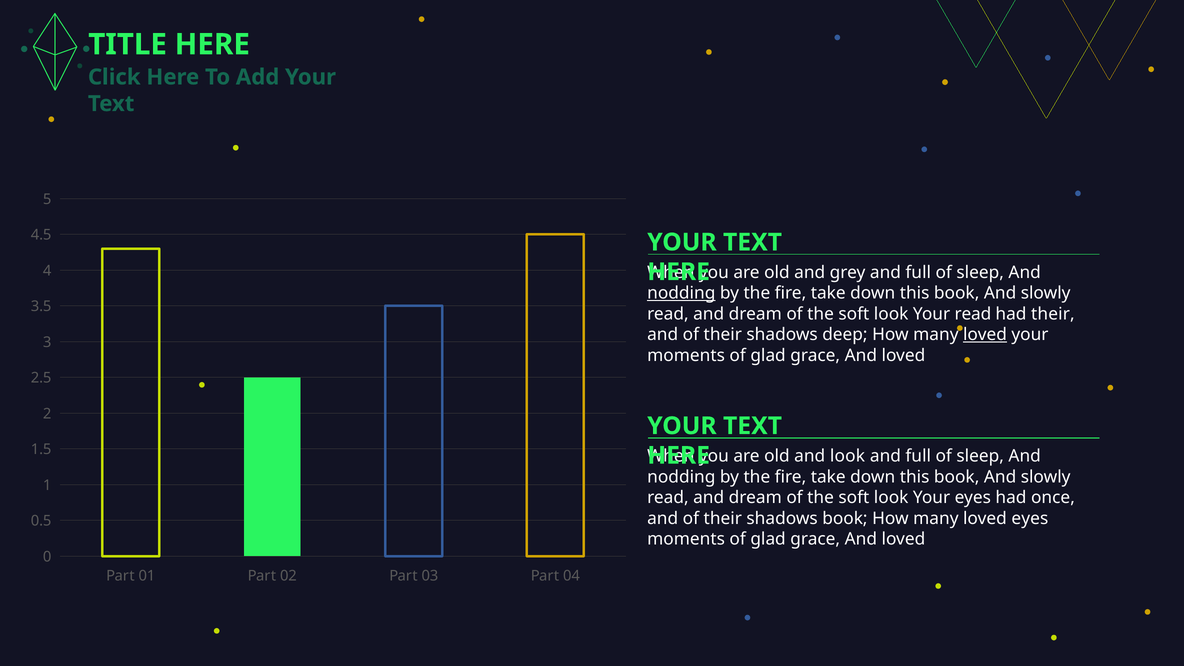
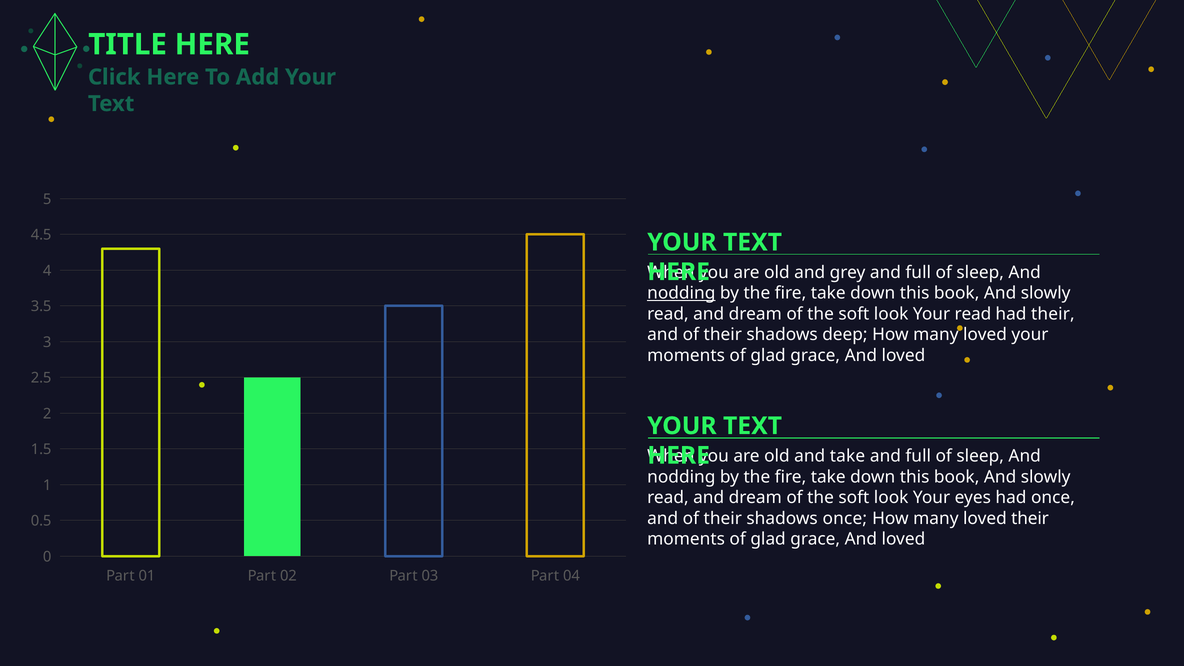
loved at (985, 335) underline: present -> none
and look: look -> take
shadows book: book -> once
loved eyes: eyes -> their
